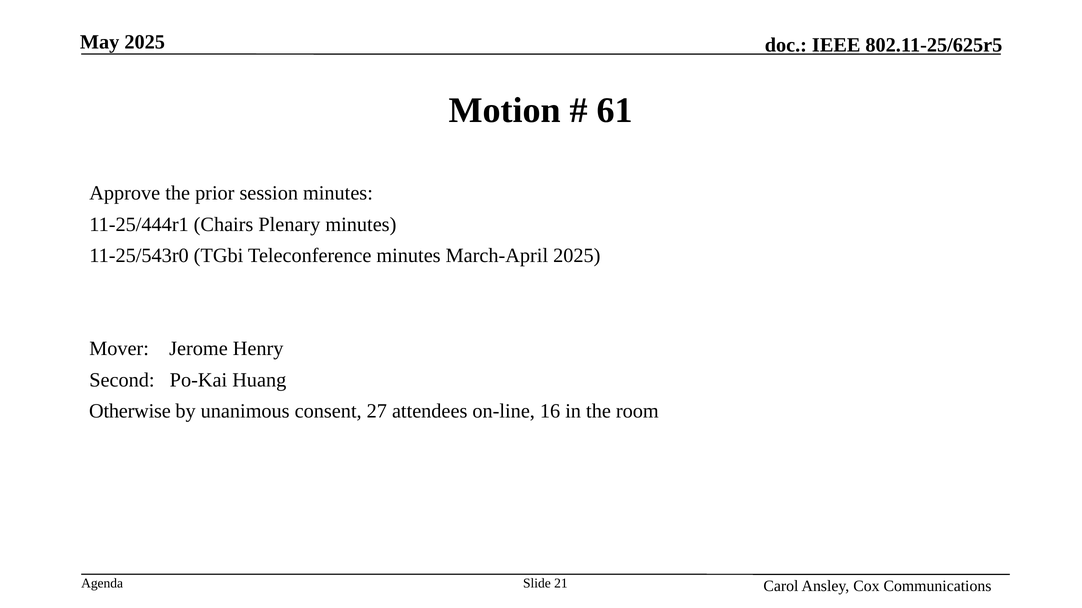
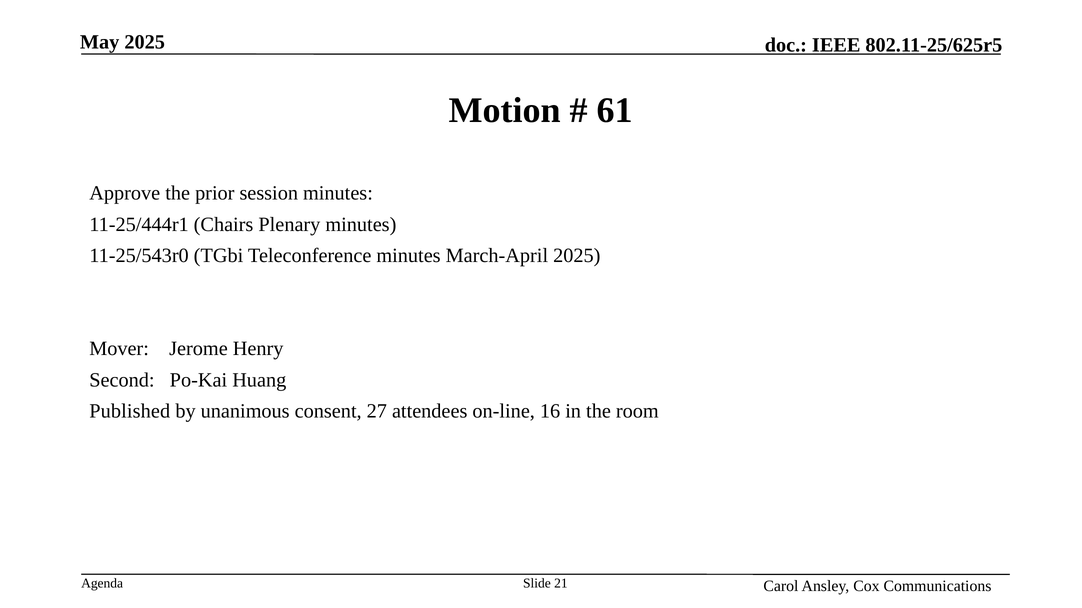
Otherwise: Otherwise -> Published
